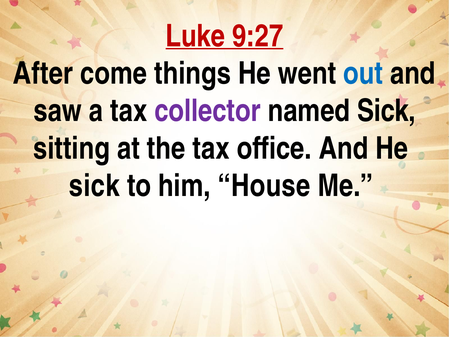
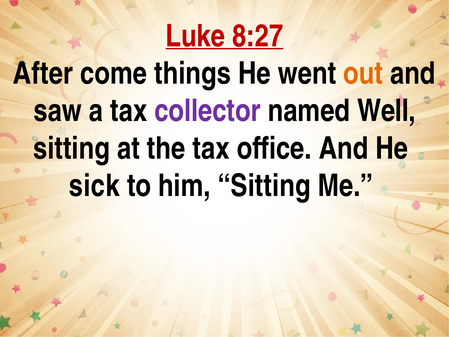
9:27: 9:27 -> 8:27
out colour: blue -> orange
named Sick: Sick -> Well
him House: House -> Sitting
